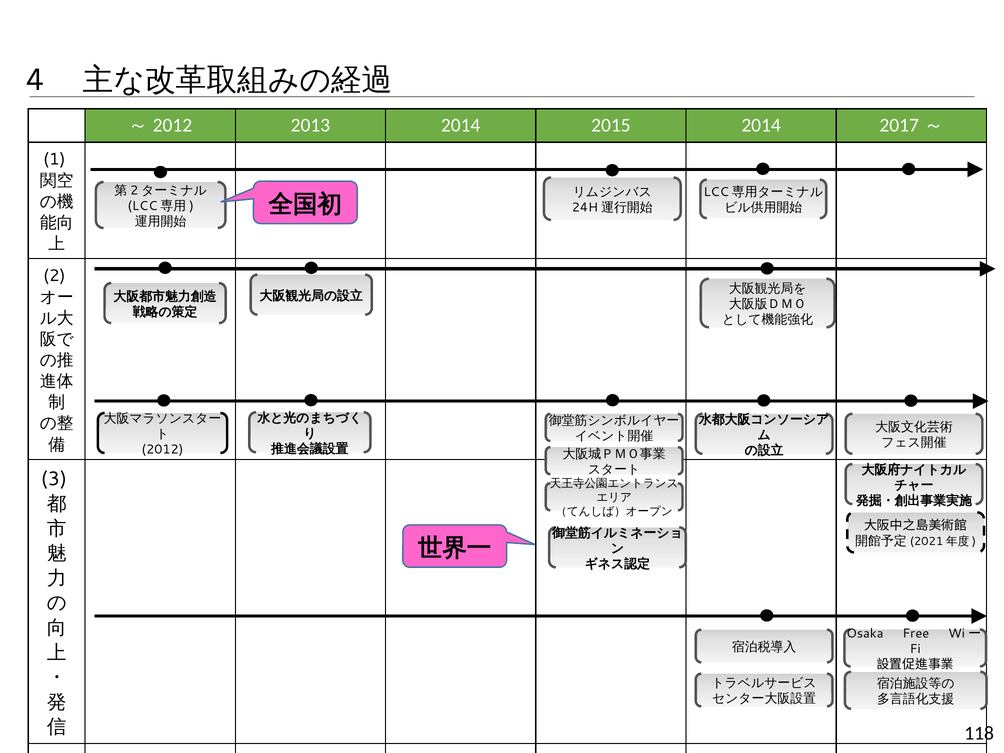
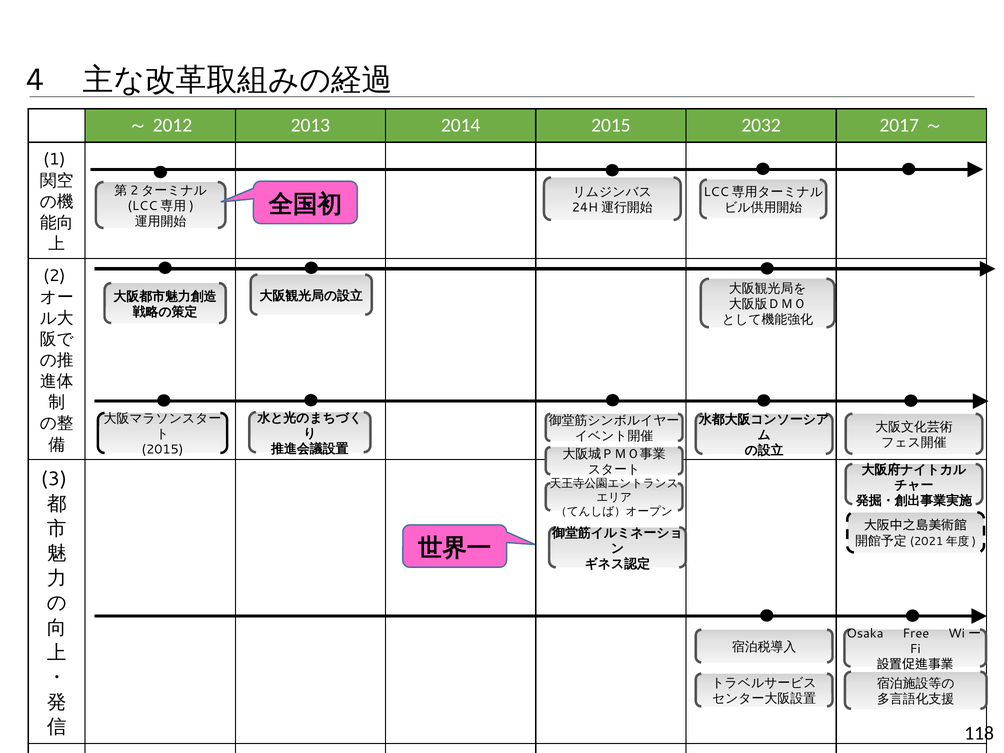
2015 2014: 2014 -> 2032
2012 at (162, 449): 2012 -> 2015
